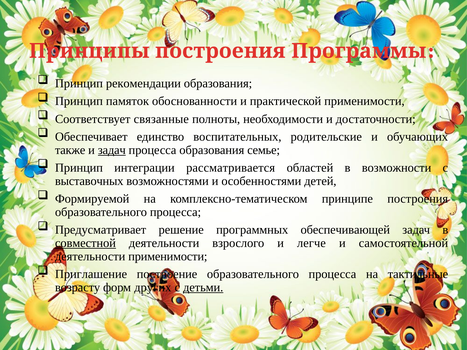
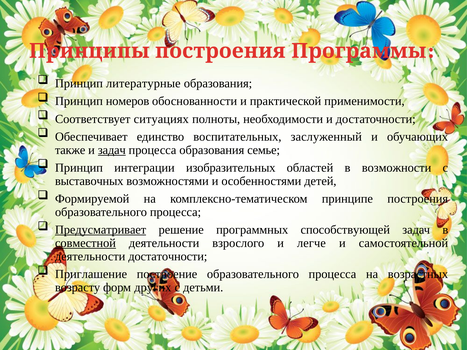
рекомендации: рекомендации -> литературные
памяток: памяток -> номеров
связанные: связанные -> ситуациях
родительские: родительские -> заслуженный
рассматривается: рассматривается -> изобразительных
Предусматривает underline: none -> present
обеспечивающей: обеспечивающей -> способствующей
деятельности применимости: применимости -> достаточности
тактильные: тактильные -> возрастных
детьми underline: present -> none
